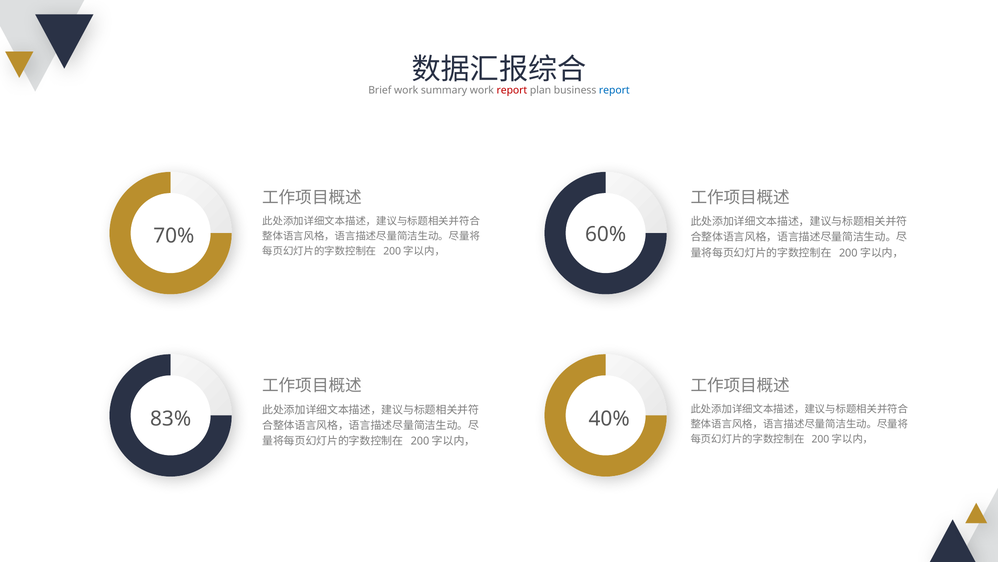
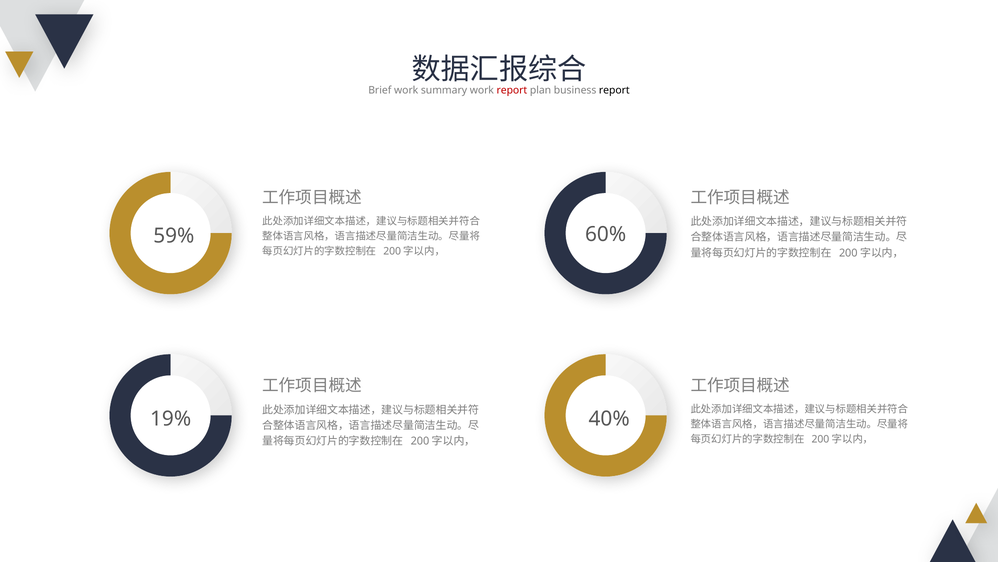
report at (614, 90) colour: blue -> black
70%: 70% -> 59%
83%: 83% -> 19%
